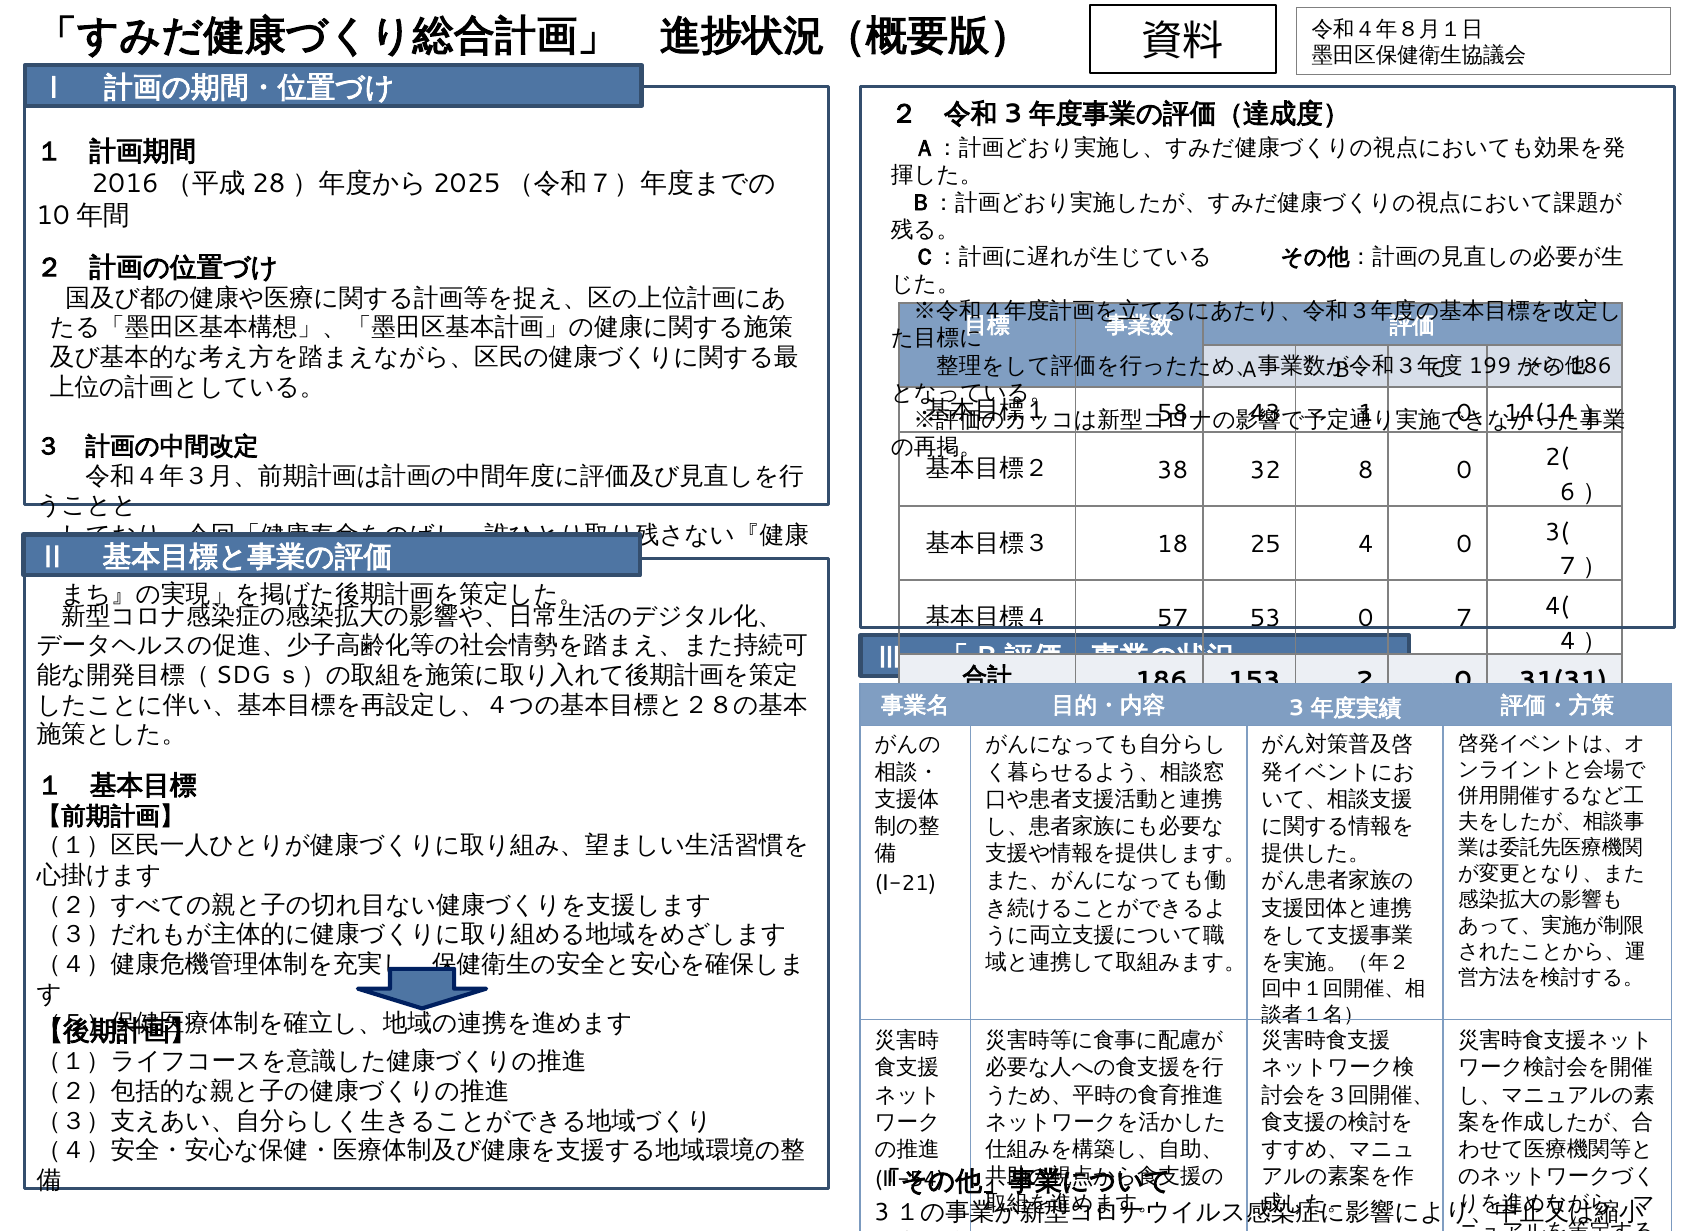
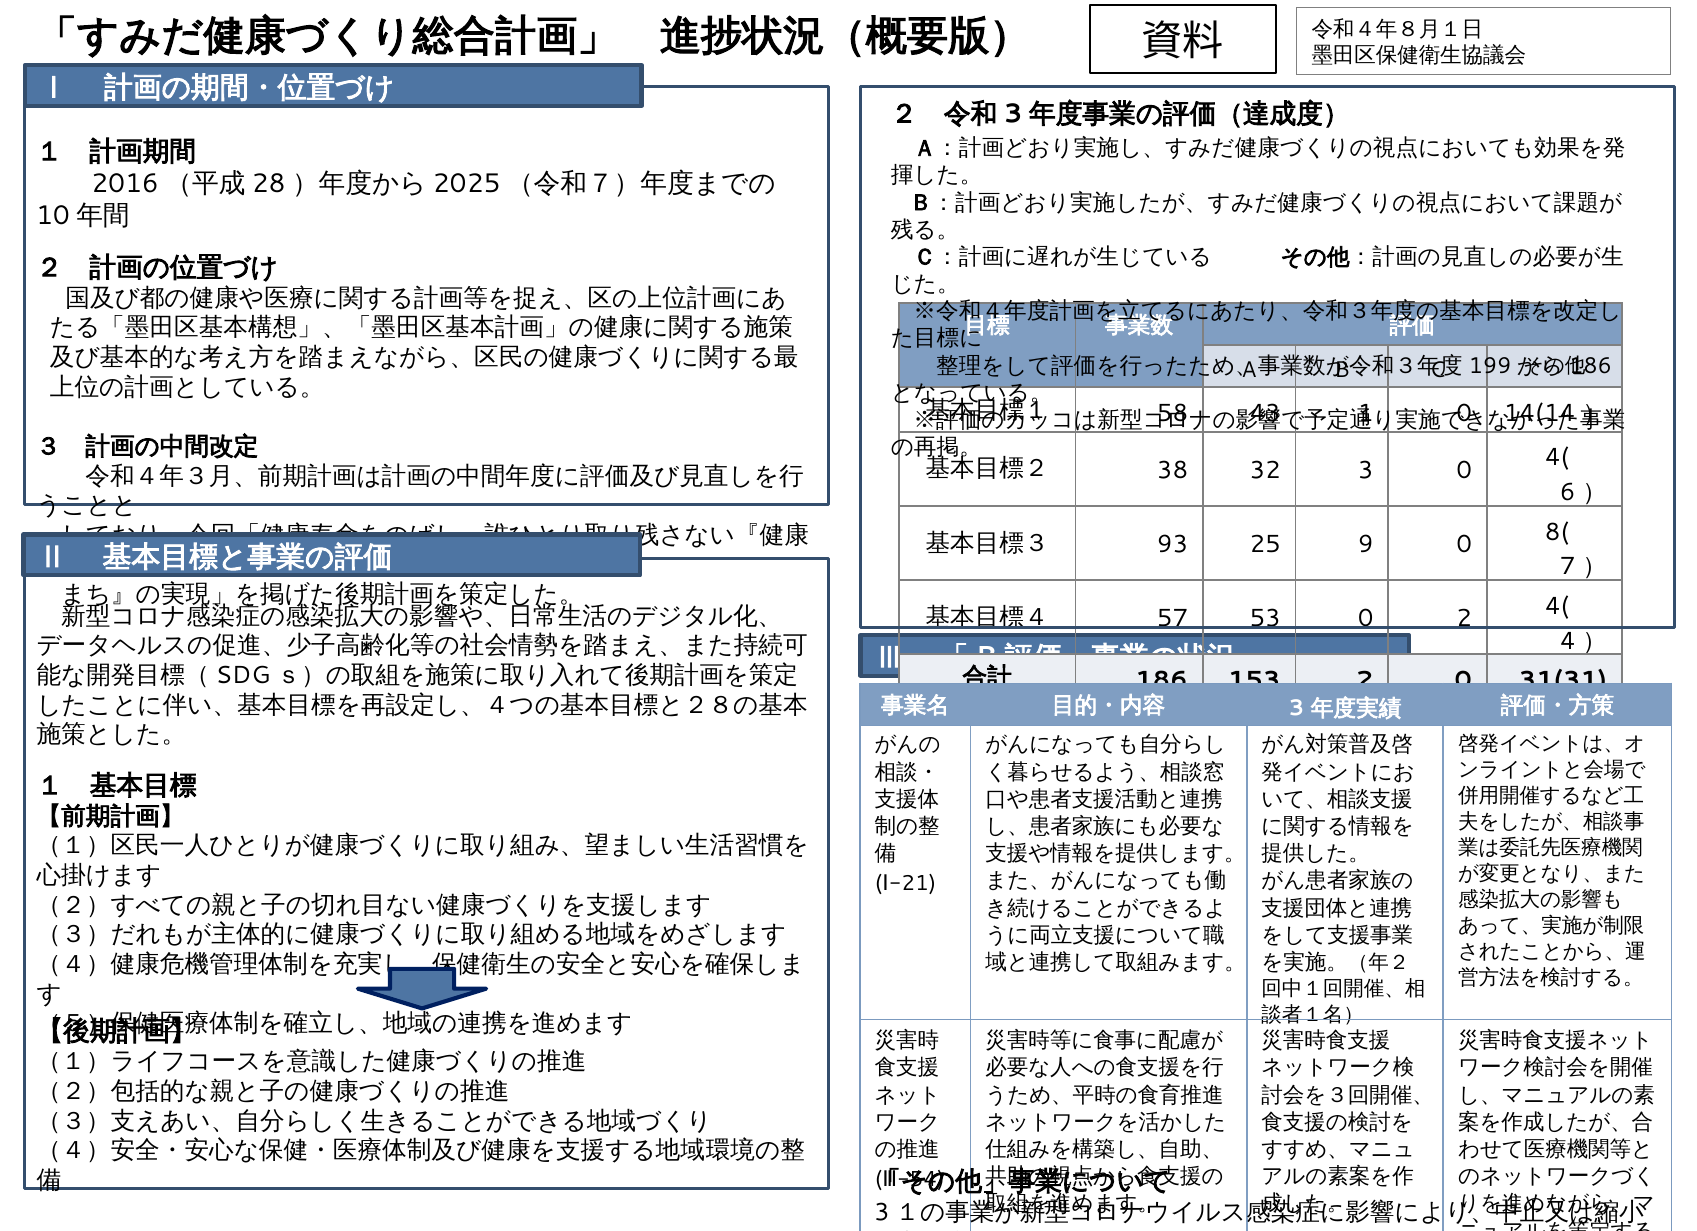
32 8: 8 -> 3
0 2(: 2( -> 4(
18: 18 -> 93
25 4: 4 -> 9
3(: 3( -> 8(
0 7: 7 -> 2
